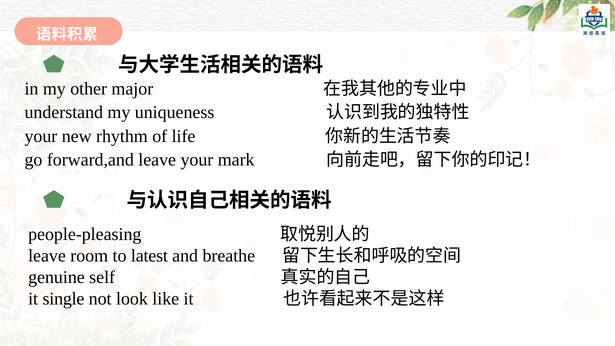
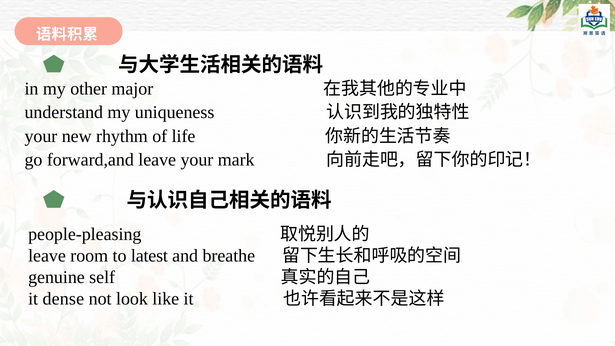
single: single -> dense
